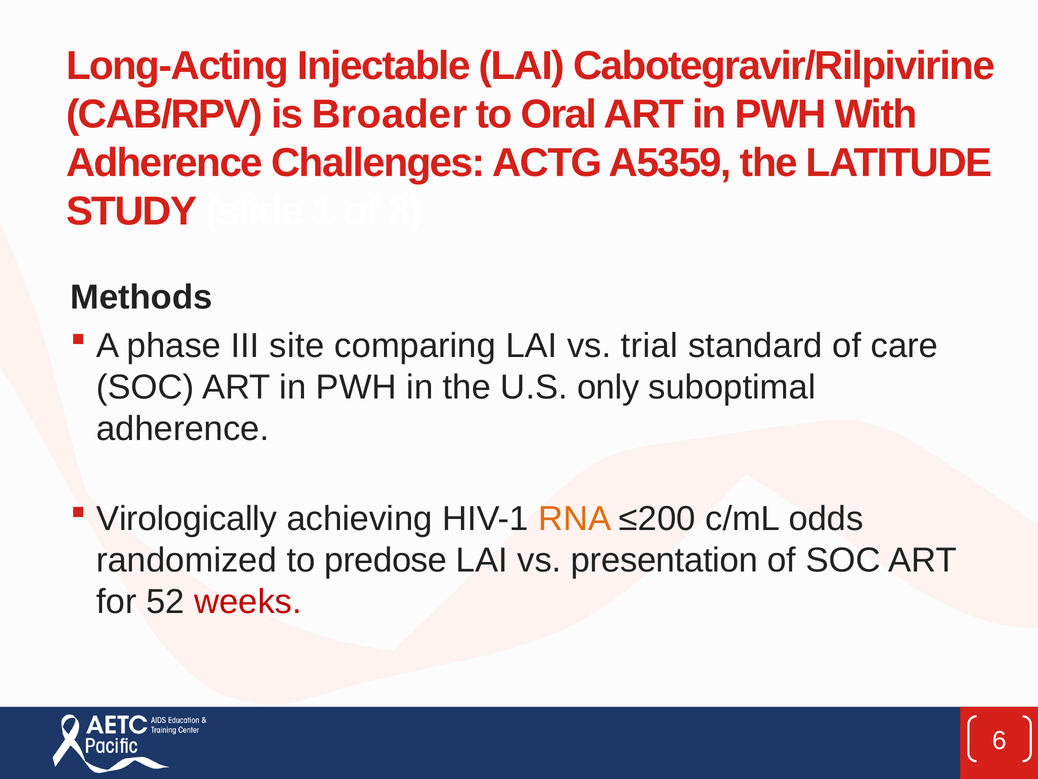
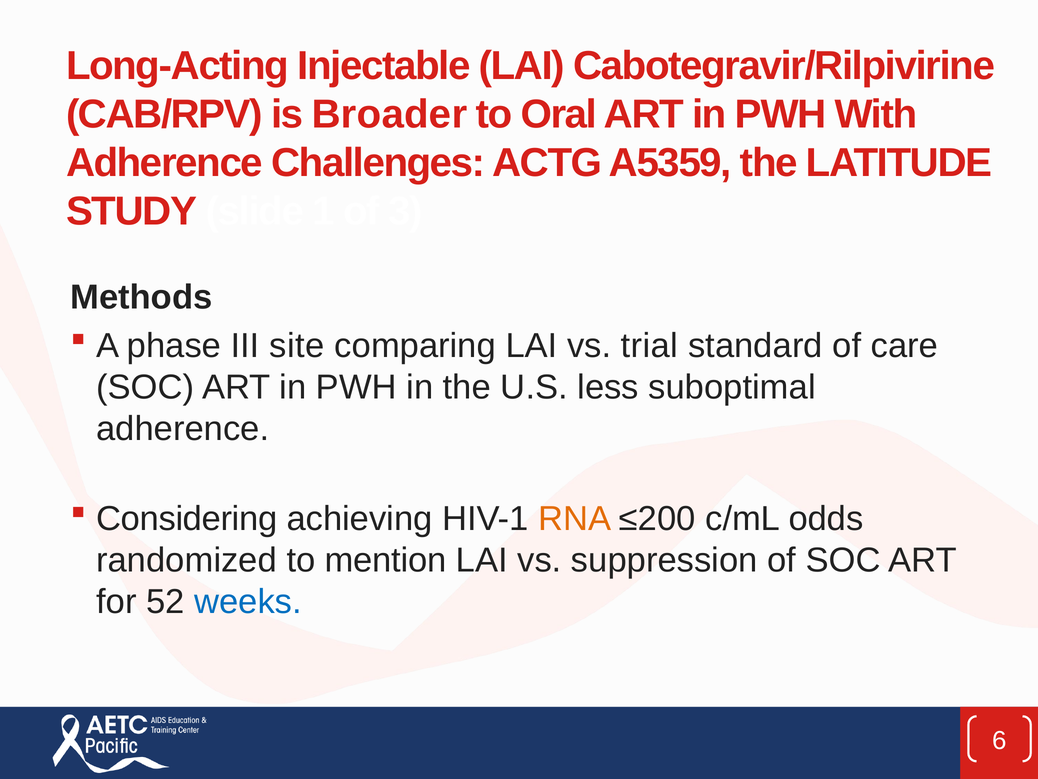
only: only -> less
Virologically: Virologically -> Considering
predose: predose -> mention
presentation: presentation -> suppression
weeks colour: red -> blue
